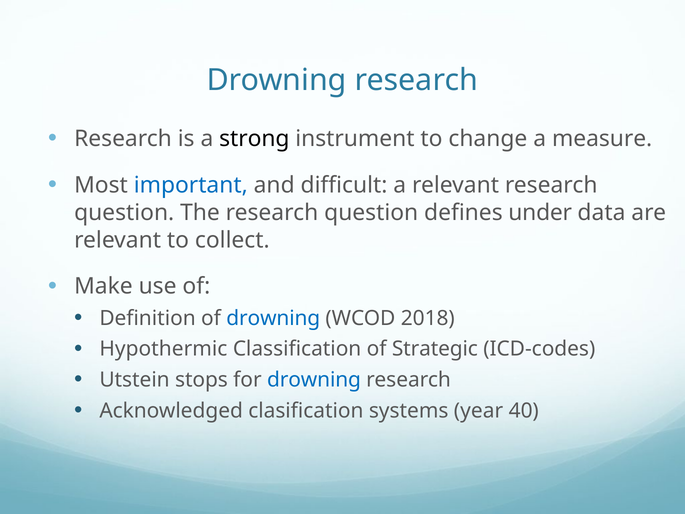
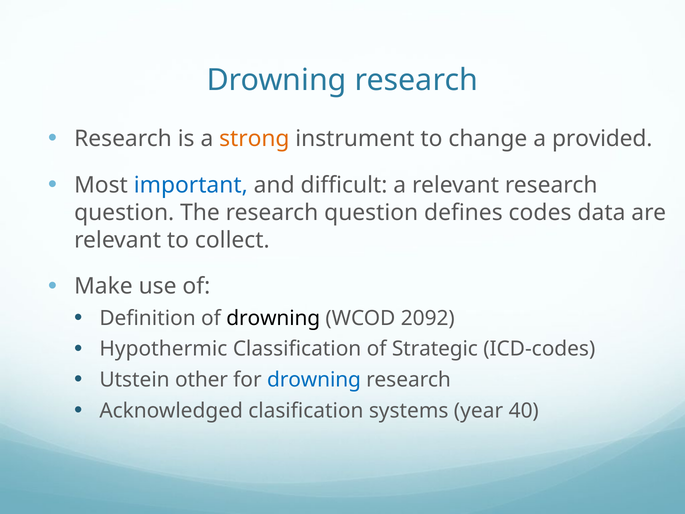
strong colour: black -> orange
measure: measure -> provided
under: under -> codes
drowning at (273, 318) colour: blue -> black
2018: 2018 -> 2092
stops: stops -> other
